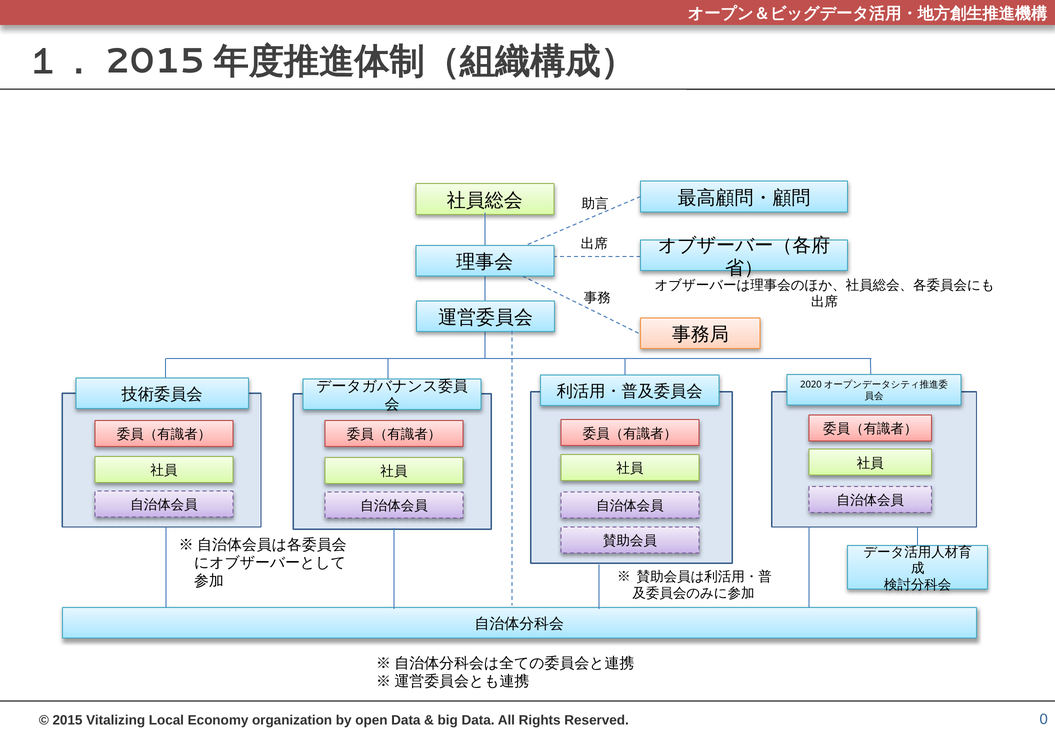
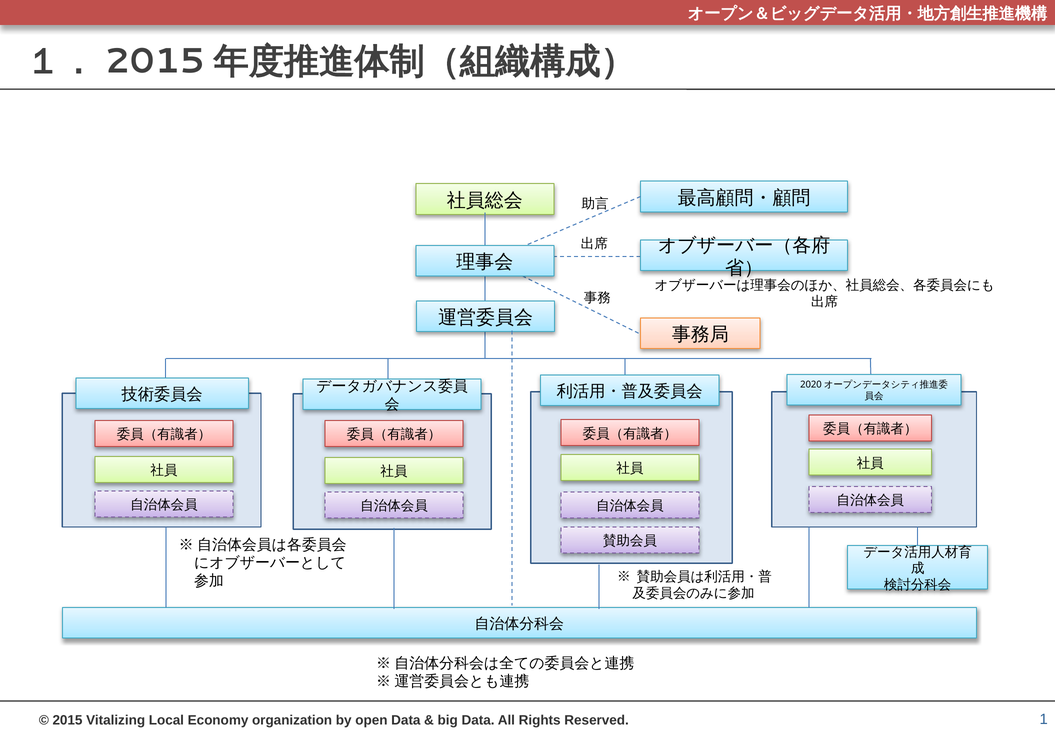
0: 0 -> 1
